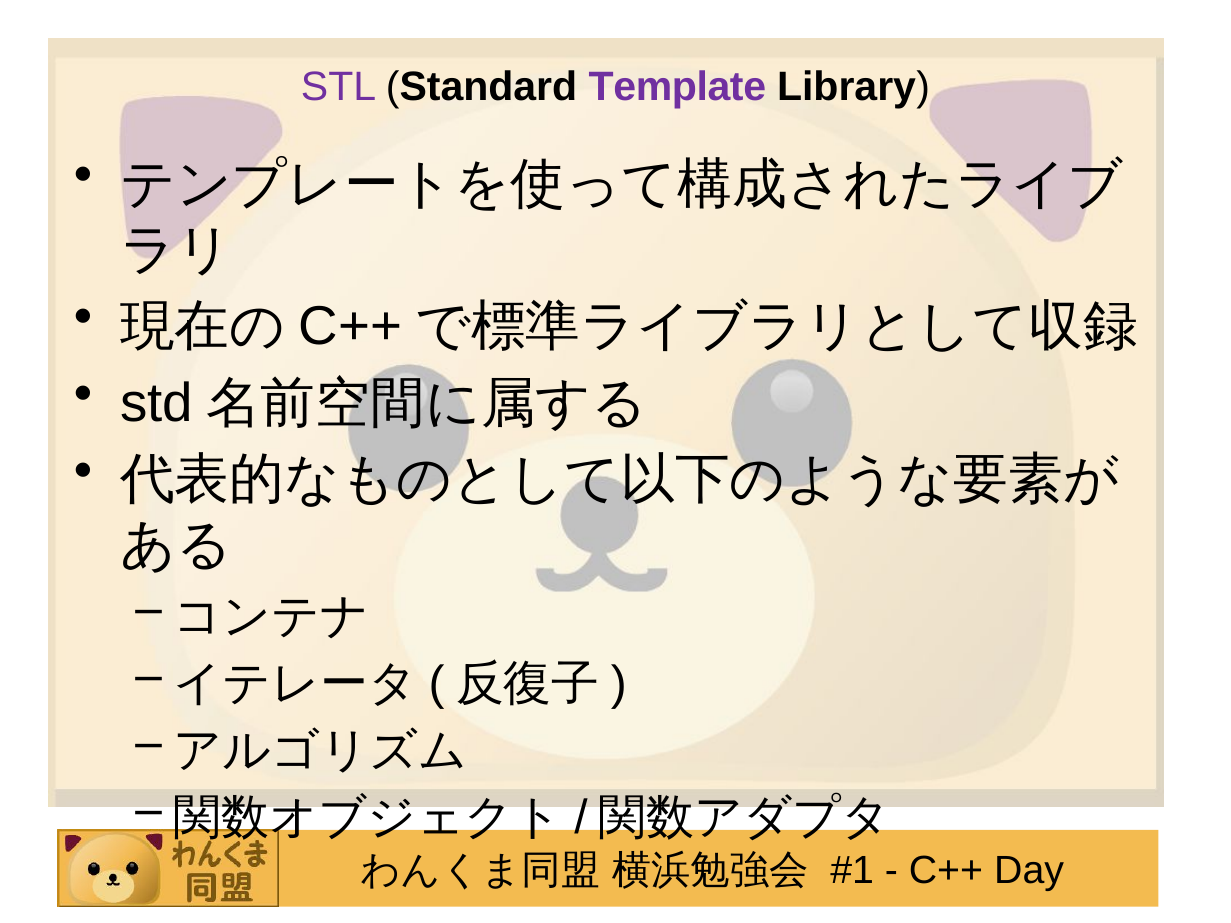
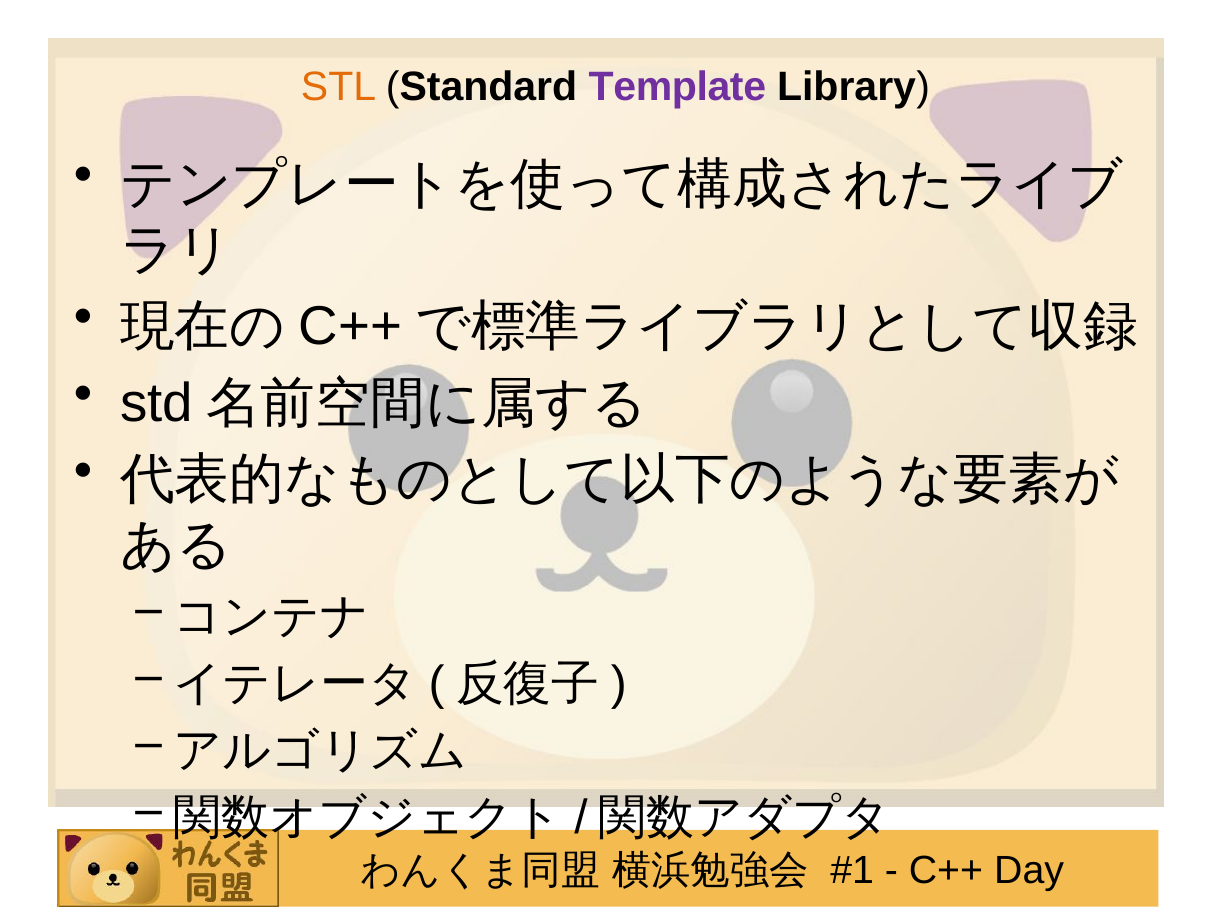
STL colour: purple -> orange
